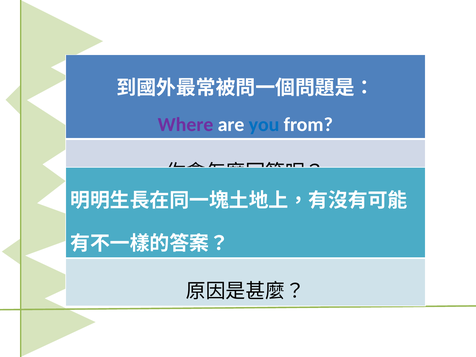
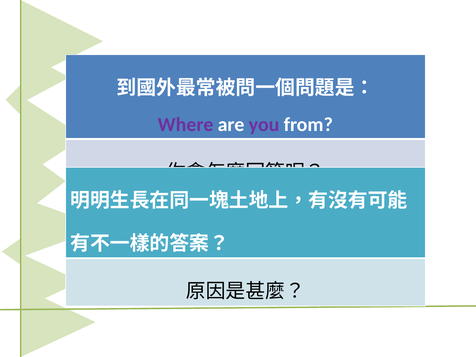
you colour: blue -> purple
